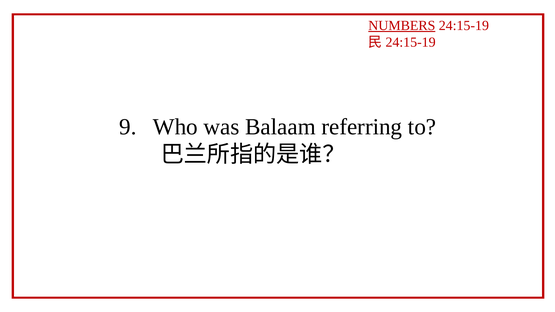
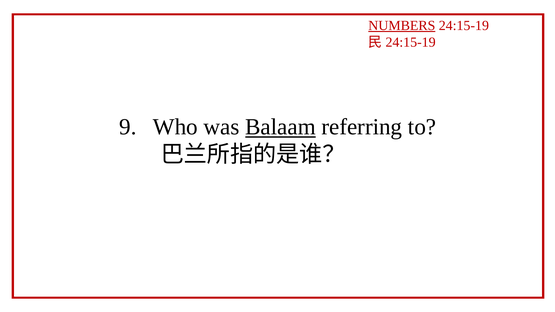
Balaam underline: none -> present
